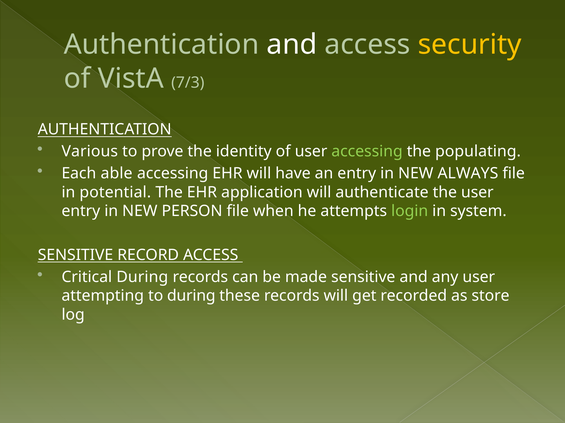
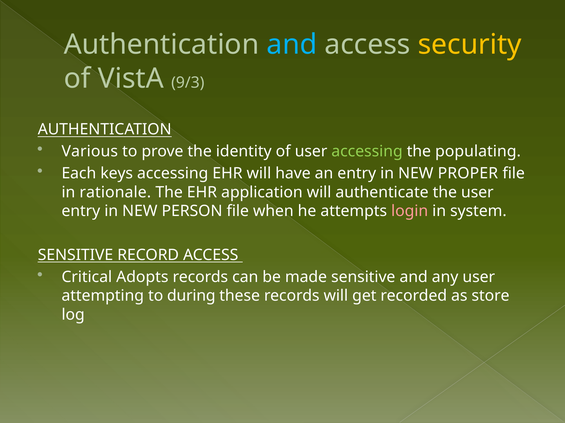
and at (292, 45) colour: white -> light blue
7/3: 7/3 -> 9/3
able: able -> keys
ALWAYS: ALWAYS -> PROPER
potential: potential -> rationale
login colour: light green -> pink
Critical During: During -> Adopts
